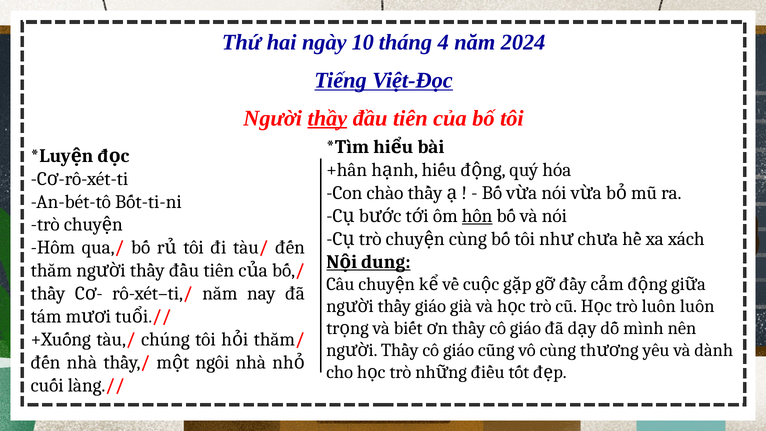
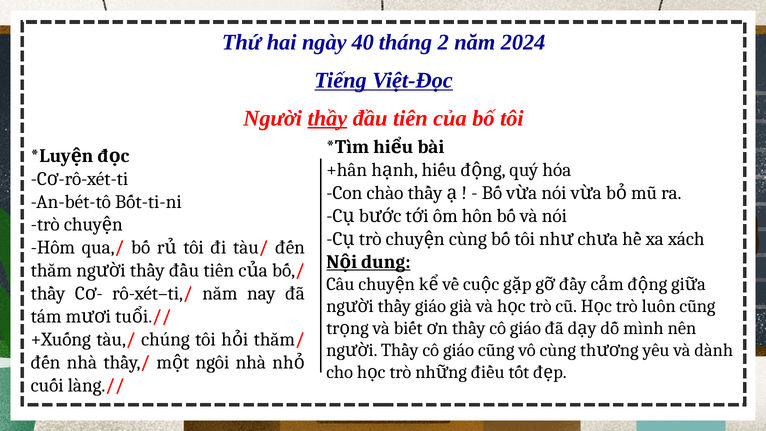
10: 10 -> 40
4: 4 -> 2
hôn underline: present -> none
luôn luôn: luôn -> cũng
